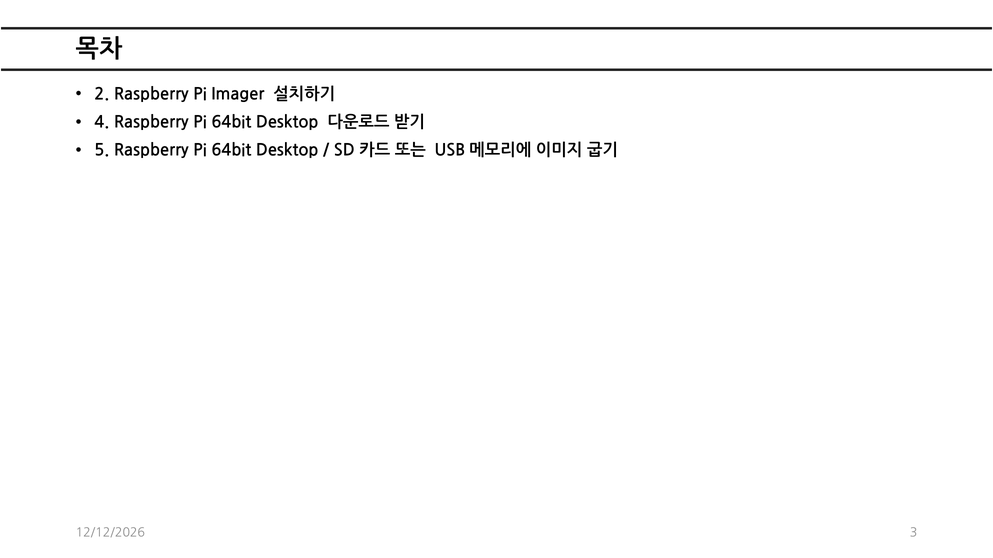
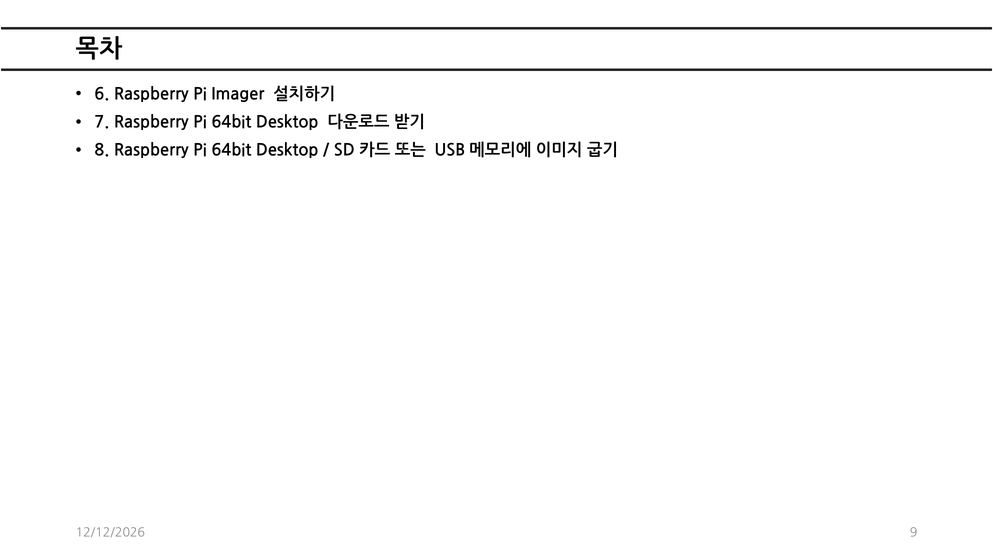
2: 2 -> 6
4: 4 -> 7
5: 5 -> 8
3: 3 -> 9
